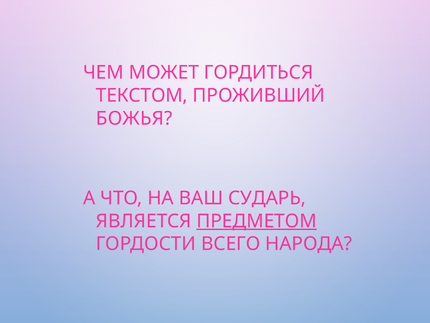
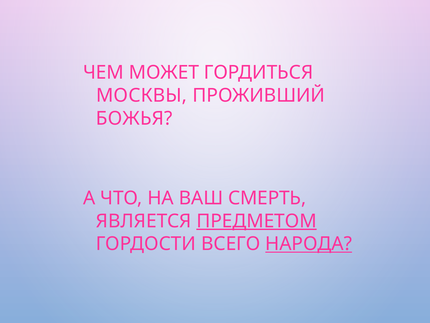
ТЕКСТОМ: ТЕКСТОМ -> МОСКВЫ
СУДАРЬ: СУДАРЬ -> СМЕРТЬ
НАРОДА underline: none -> present
